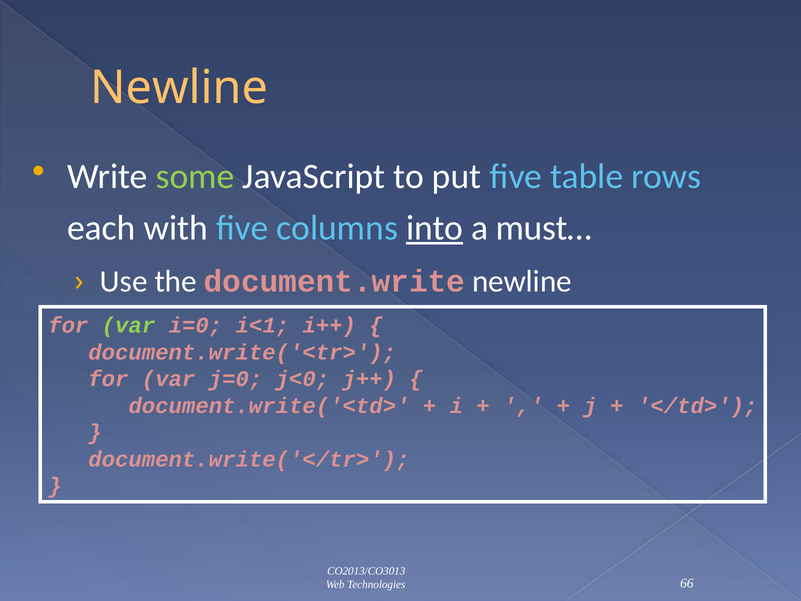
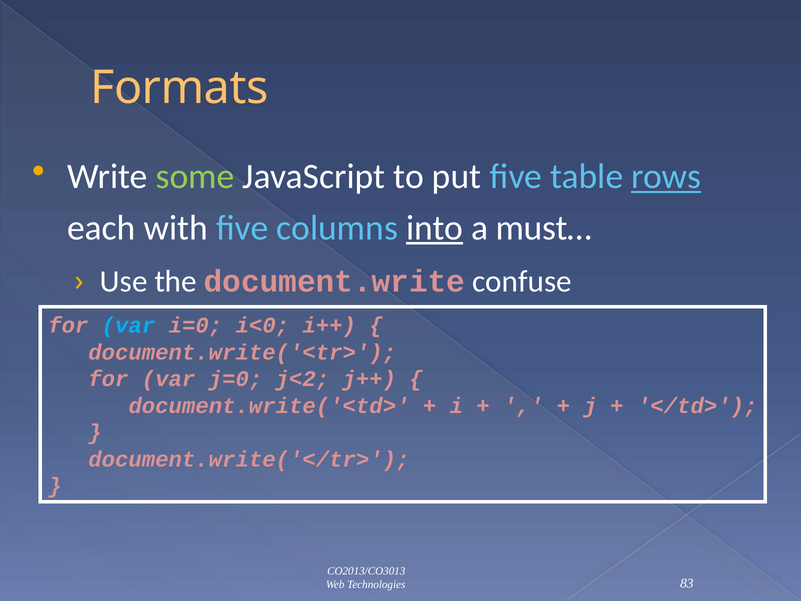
Newline at (179, 88): Newline -> Formats
rows underline: none -> present
document.write newline: newline -> confuse
var at (128, 325) colour: light green -> light blue
i<1: i<1 -> i<0
j<0: j<0 -> j<2
66: 66 -> 83
